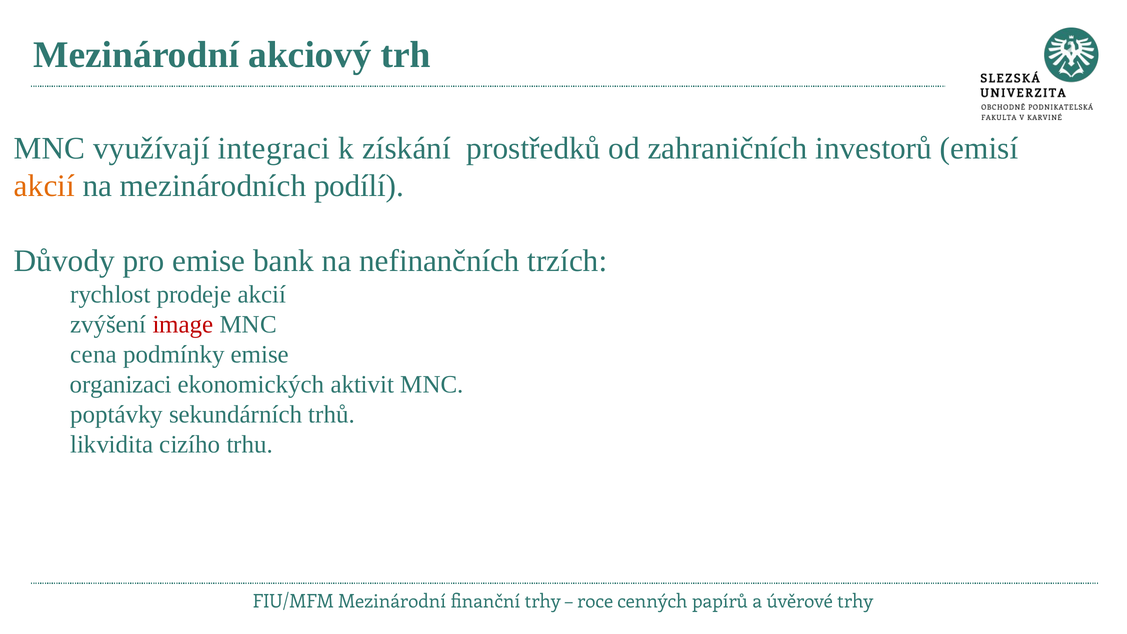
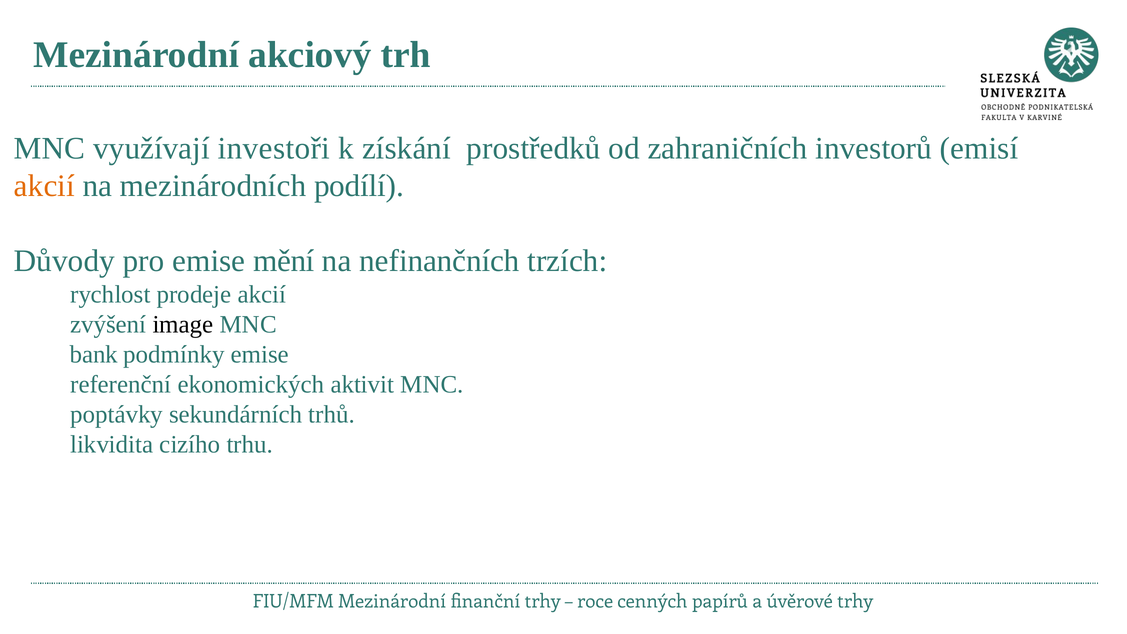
integraci: integraci -> investoři
bank: bank -> mění
image colour: red -> black
cena: cena -> bank
organizaci: organizaci -> referenční
